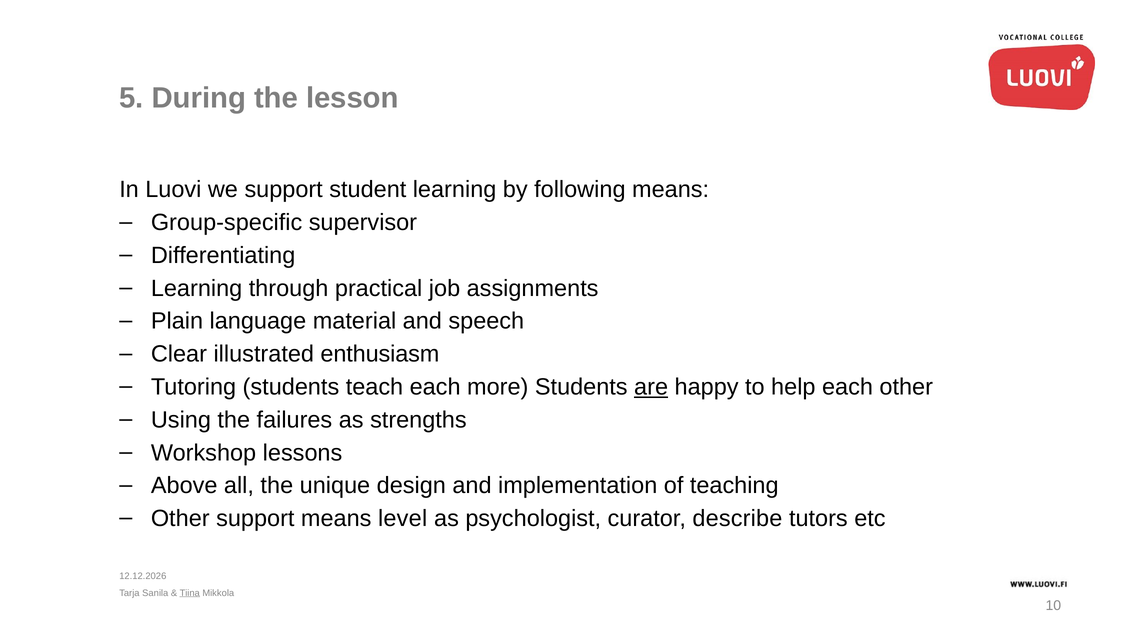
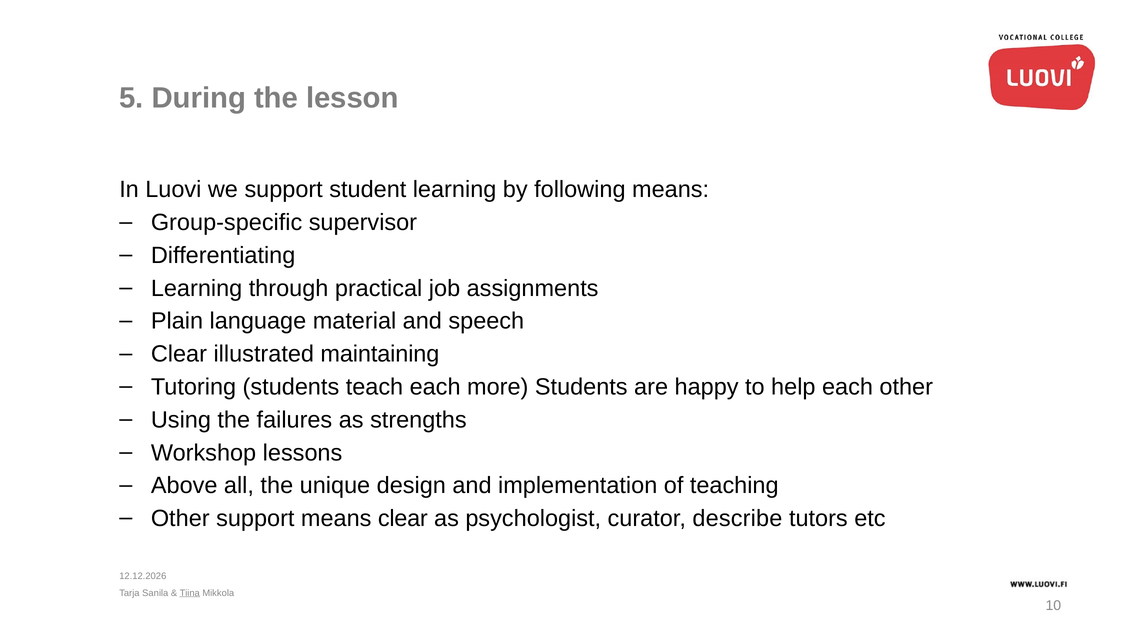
enthusiasm: enthusiasm -> maintaining
are underline: present -> none
means level: level -> clear
